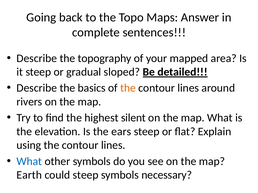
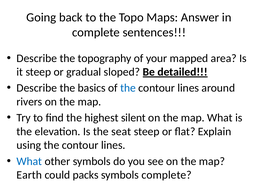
the at (128, 88) colour: orange -> blue
ears: ears -> seat
could steep: steep -> packs
symbols necessary: necessary -> complete
